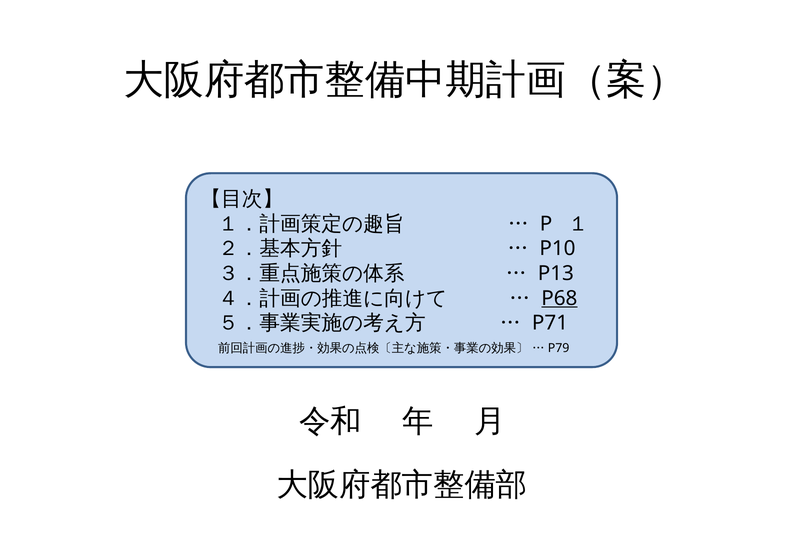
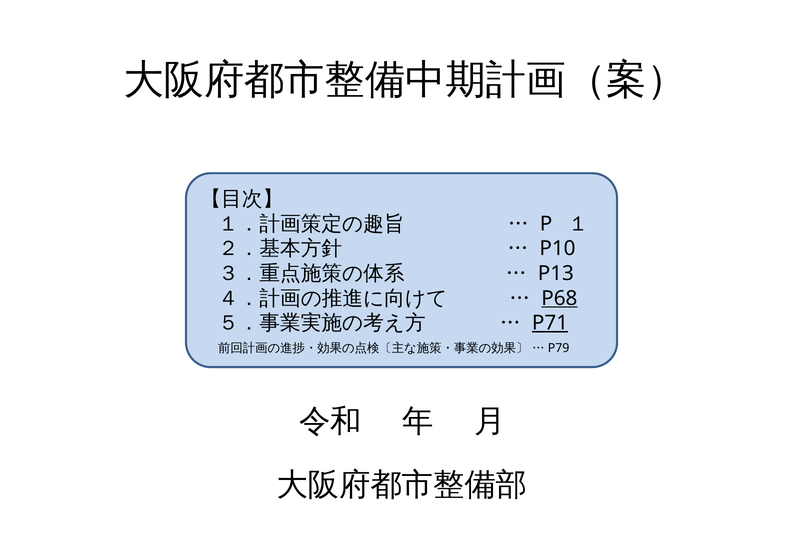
P71 underline: none -> present
